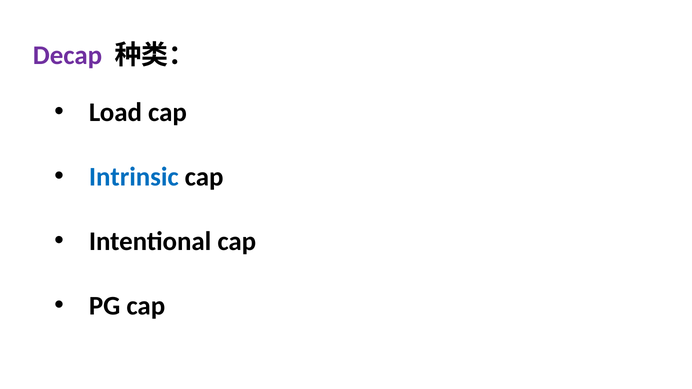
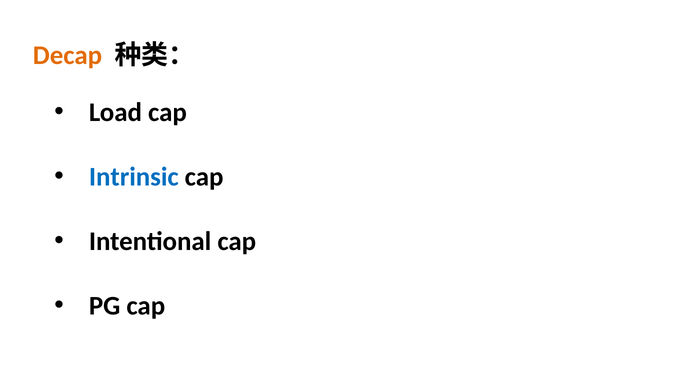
Decap colour: purple -> orange
